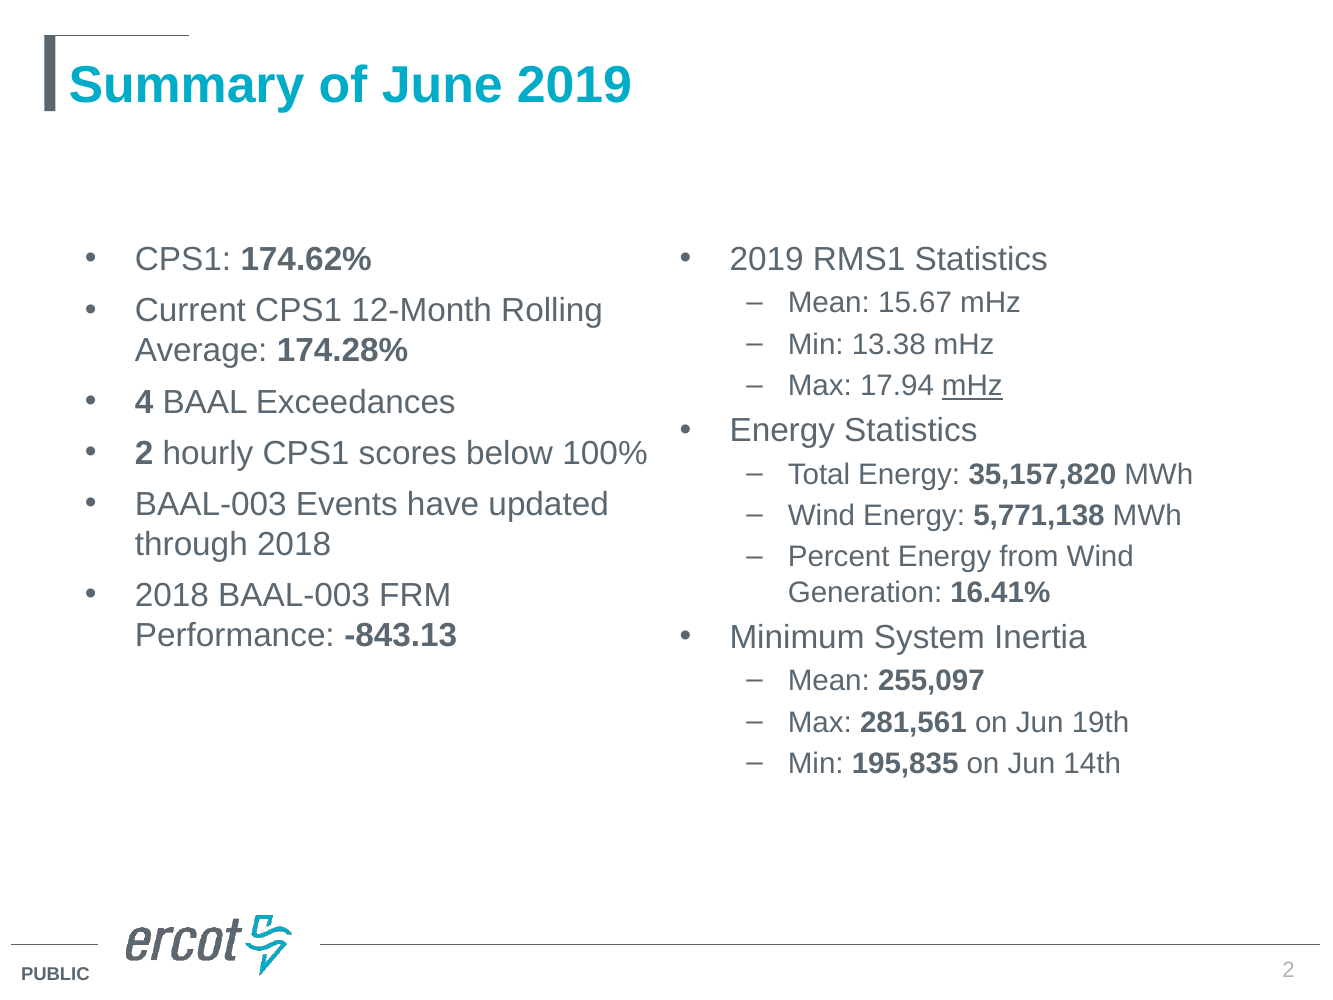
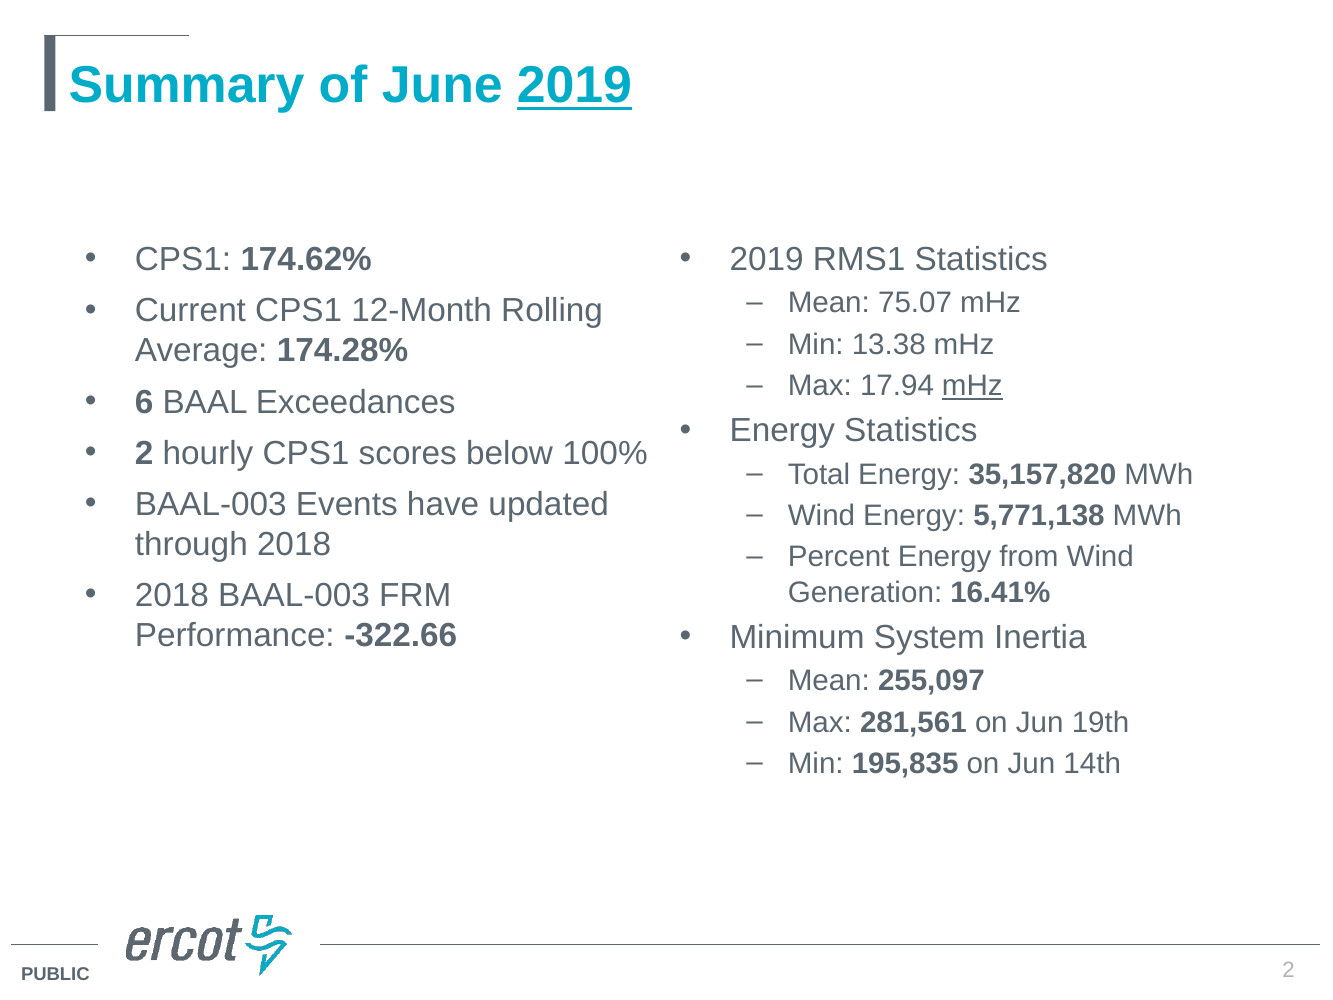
2019 at (574, 86) underline: none -> present
15.67: 15.67 -> 75.07
4: 4 -> 6
-843.13: -843.13 -> -322.66
